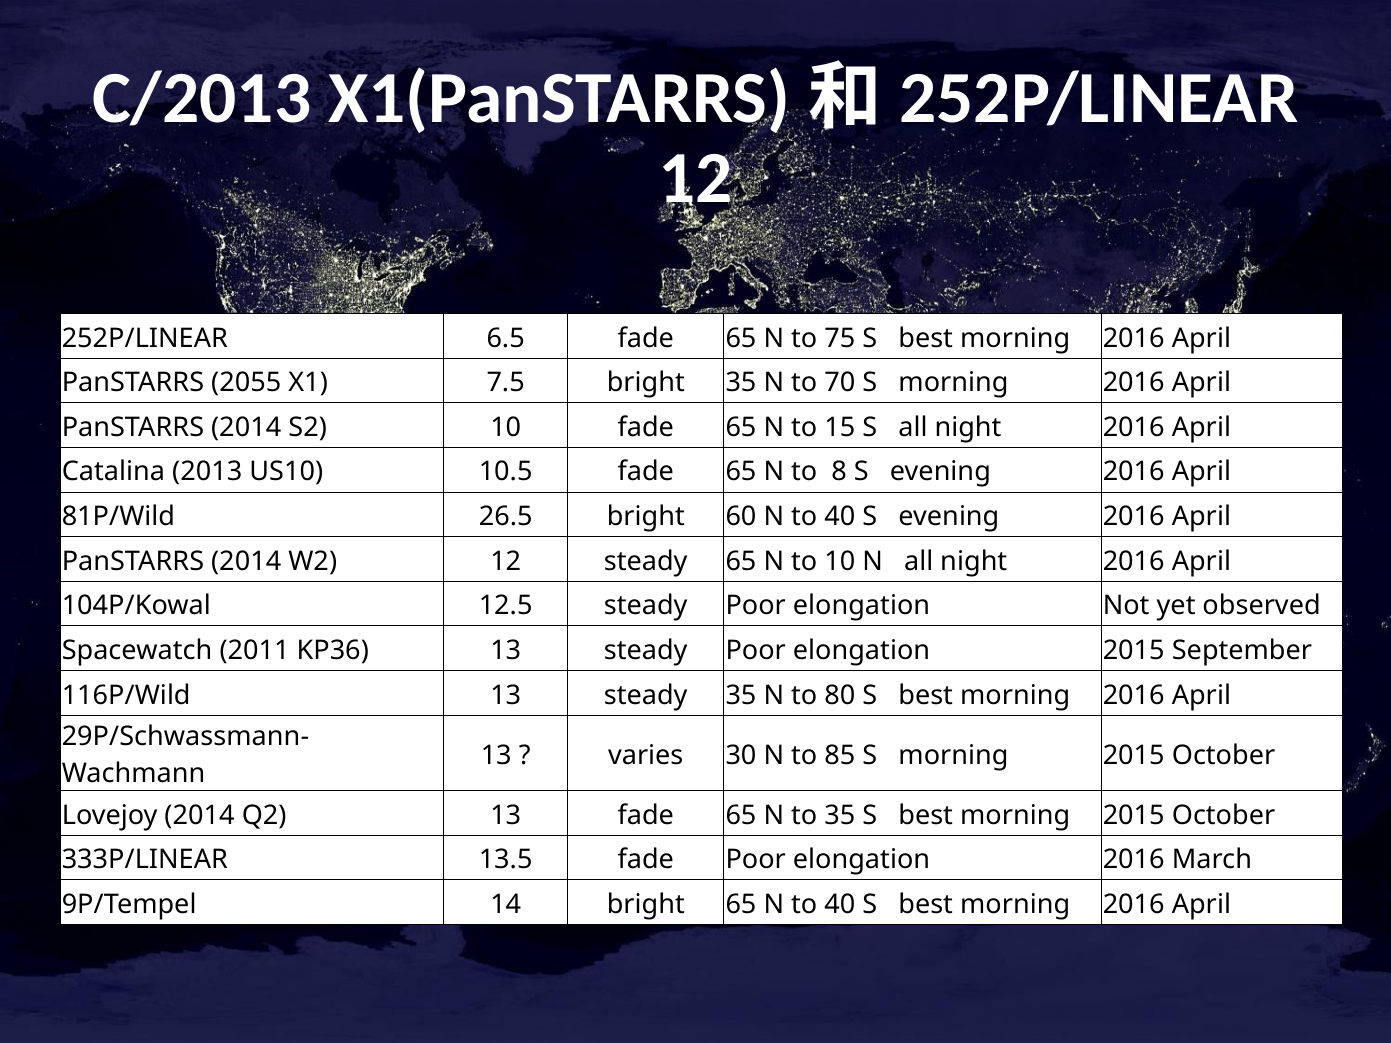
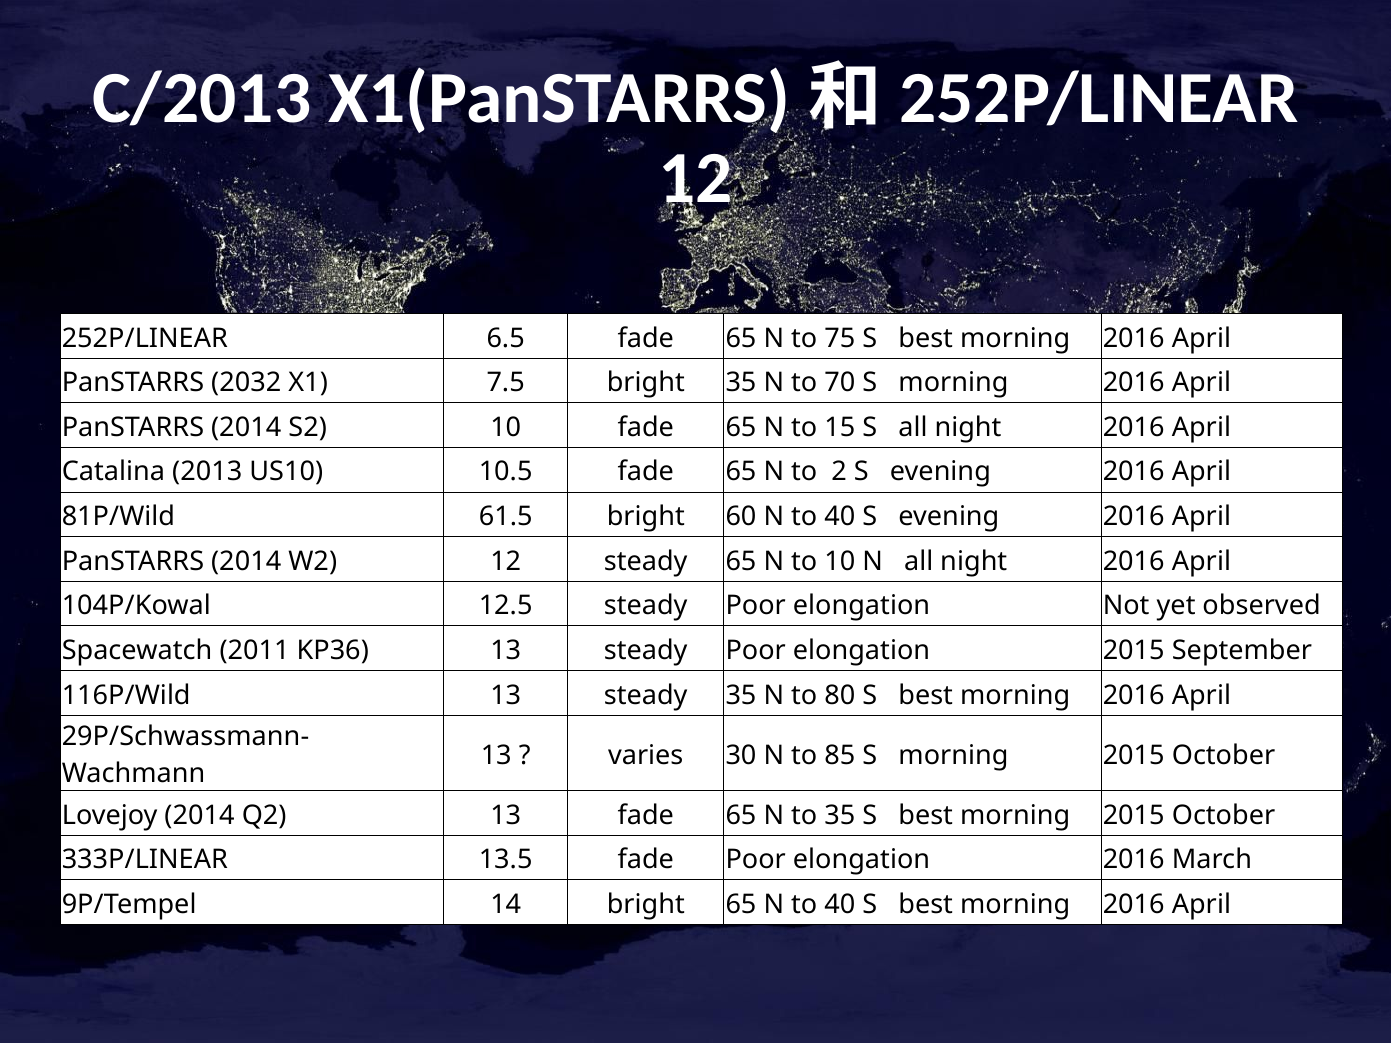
2055: 2055 -> 2032
8: 8 -> 2
26.5: 26.5 -> 61.5
